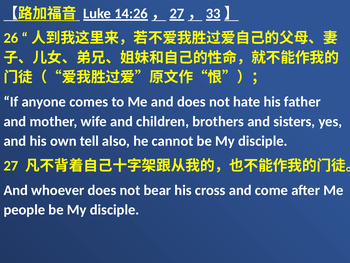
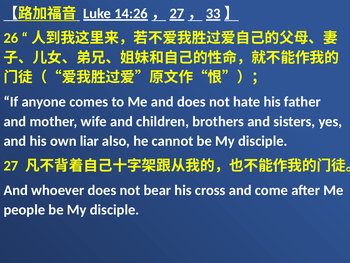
tell: tell -> liar
